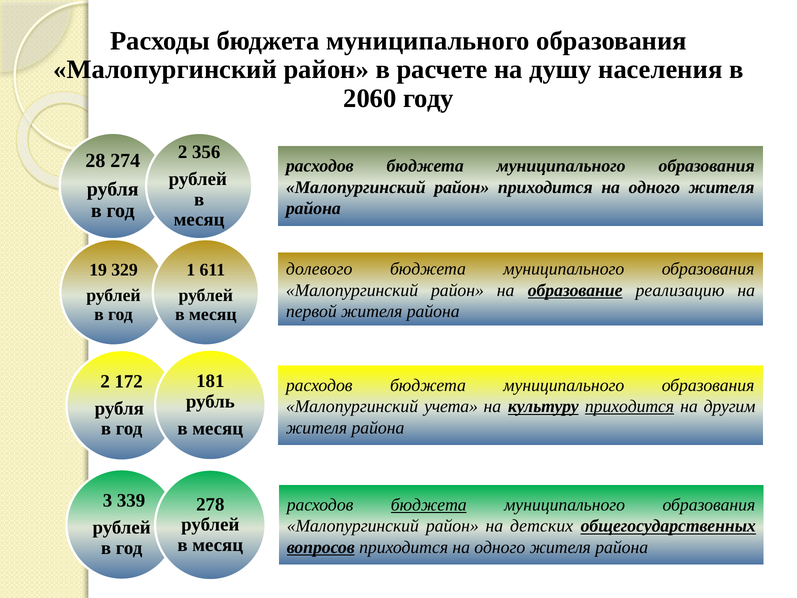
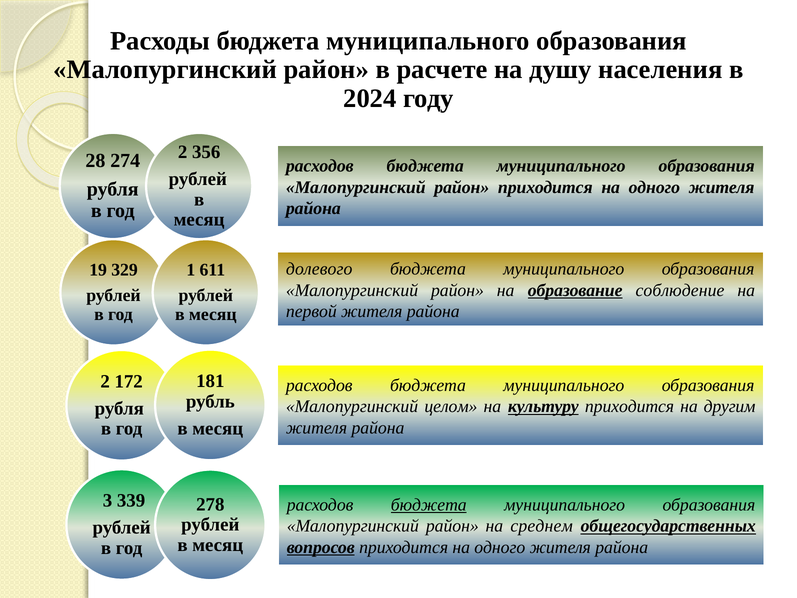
2060: 2060 -> 2024
реализацию: реализацию -> соблюдение
учета: учета -> целом
приходится at (630, 406) underline: present -> none
детских: детских -> среднем
